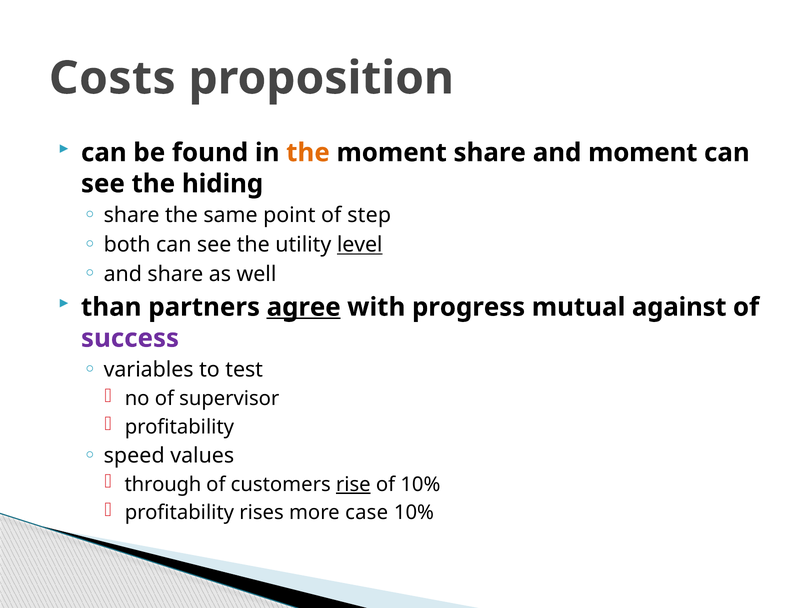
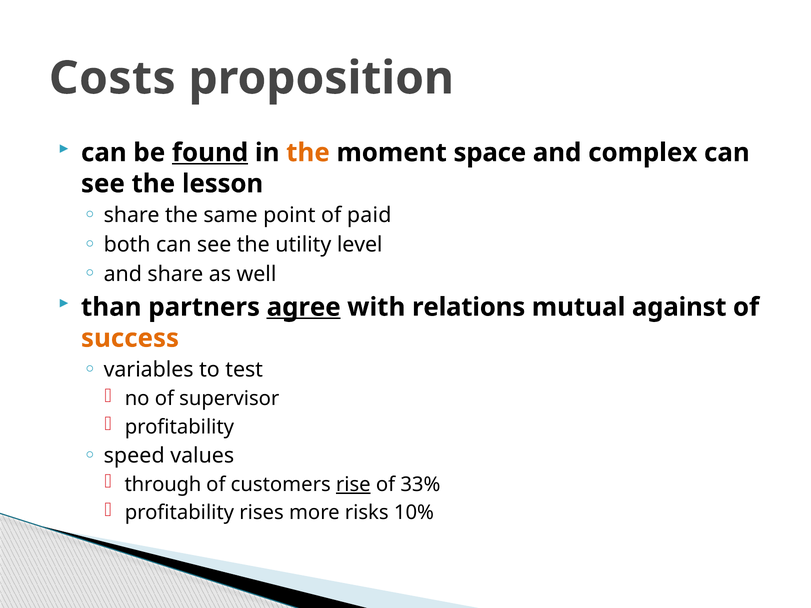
found underline: none -> present
moment share: share -> space
and moment: moment -> complex
hiding: hiding -> lesson
step: step -> paid
level underline: present -> none
progress: progress -> relations
success colour: purple -> orange
of 10%: 10% -> 33%
case: case -> risks
